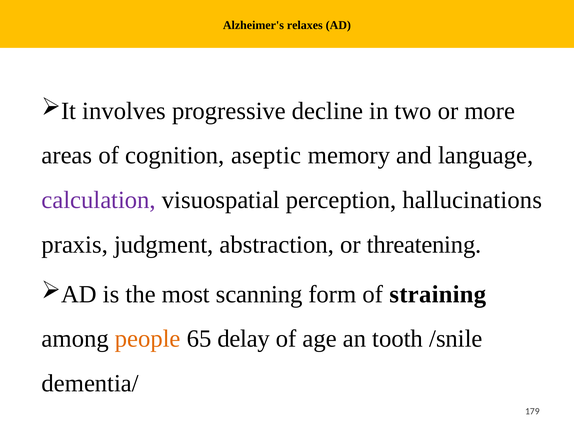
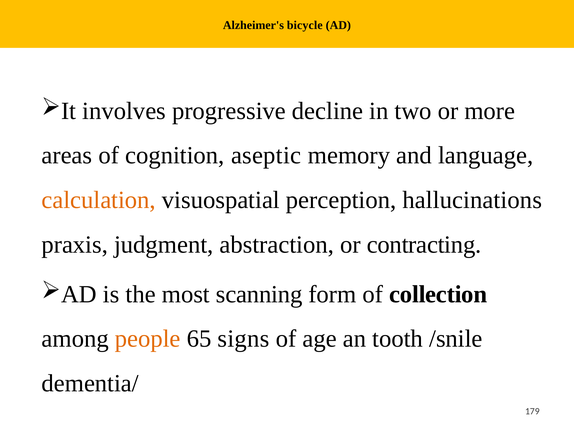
relaxes: relaxes -> bicycle
calculation colour: purple -> orange
threatening: threatening -> contracting
straining: straining -> collection
delay: delay -> signs
